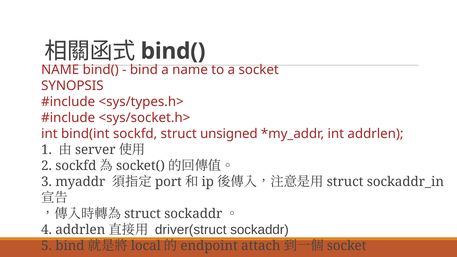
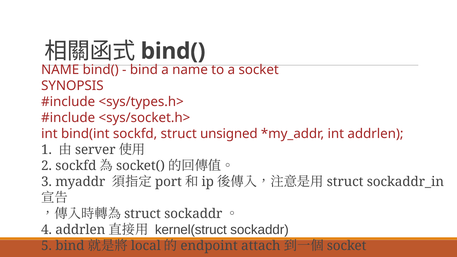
driver(struct: driver(struct -> kernel(struct
